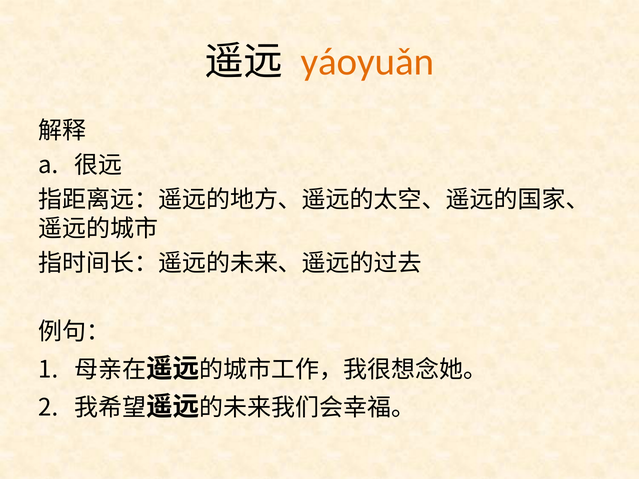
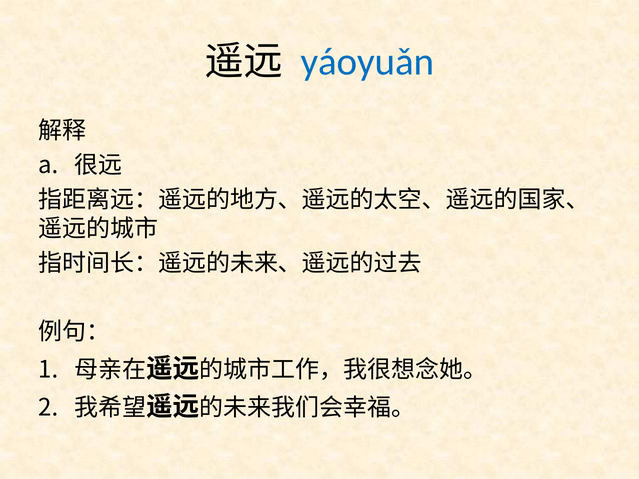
yáoyuǎn colour: orange -> blue
